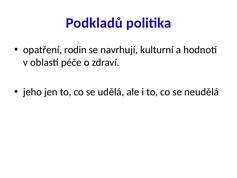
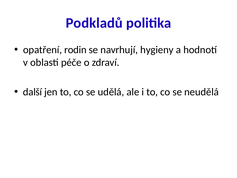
kulturní: kulturní -> hygieny
jeho: jeho -> další
